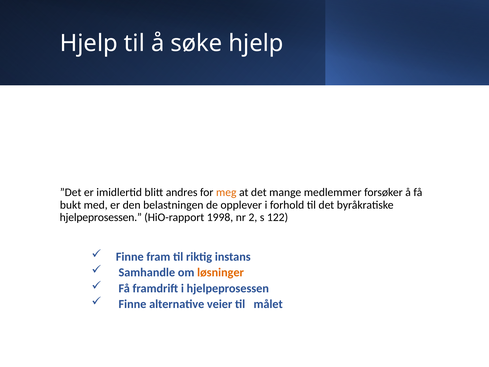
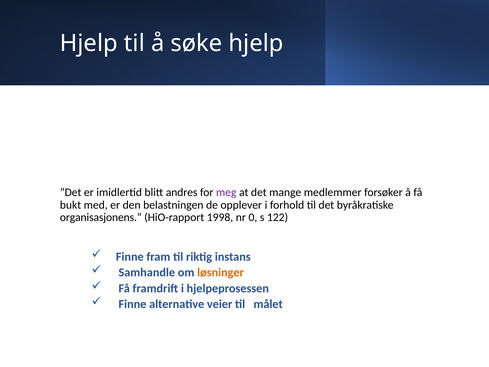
meg colour: orange -> purple
hjelpeprosessen at (101, 217): hjelpeprosessen -> organisasjonens
2: 2 -> 0
